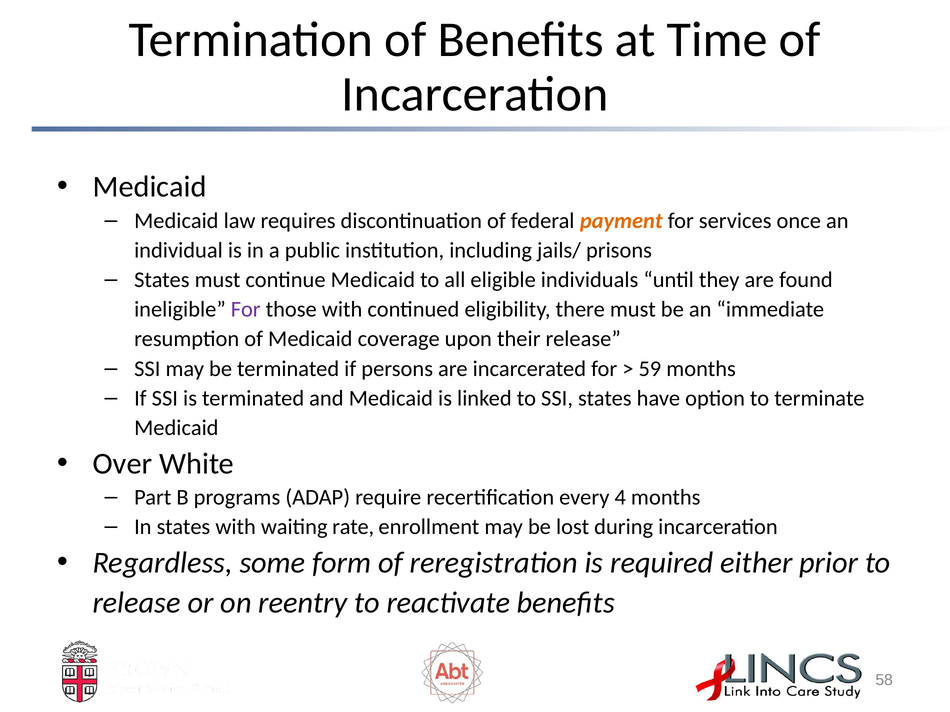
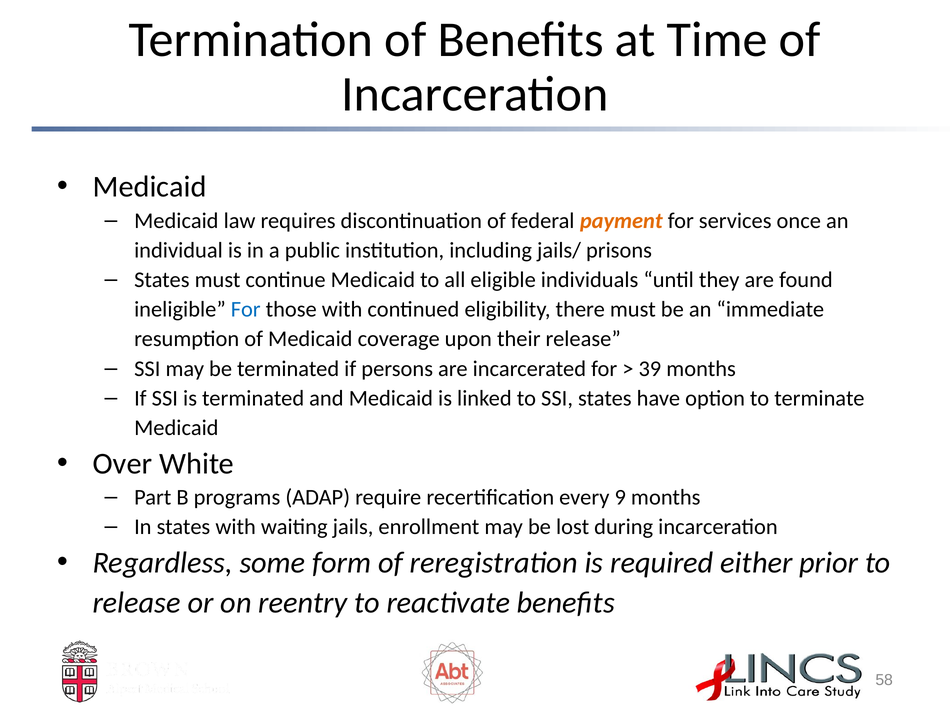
For at (246, 310) colour: purple -> blue
59: 59 -> 39
4: 4 -> 9
rate: rate -> jails
